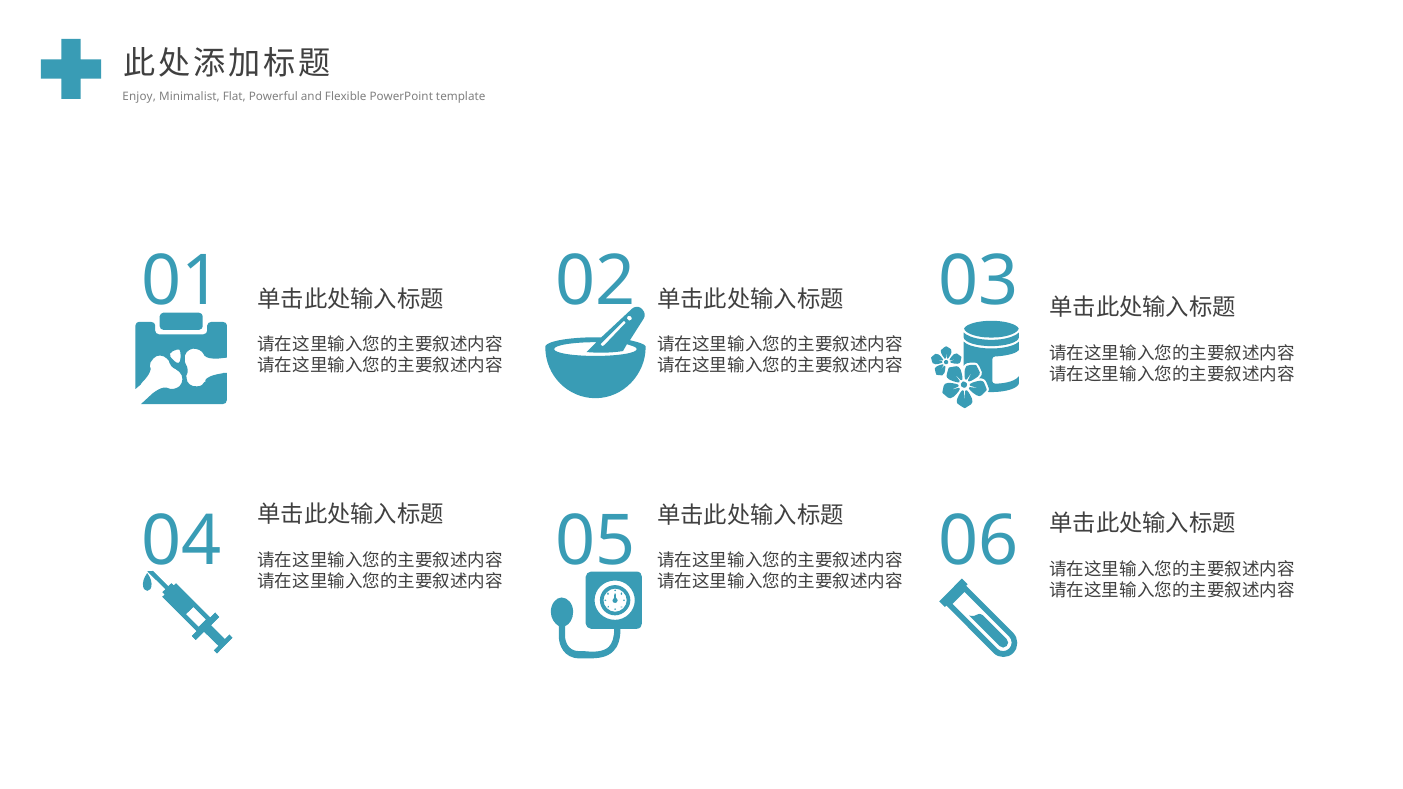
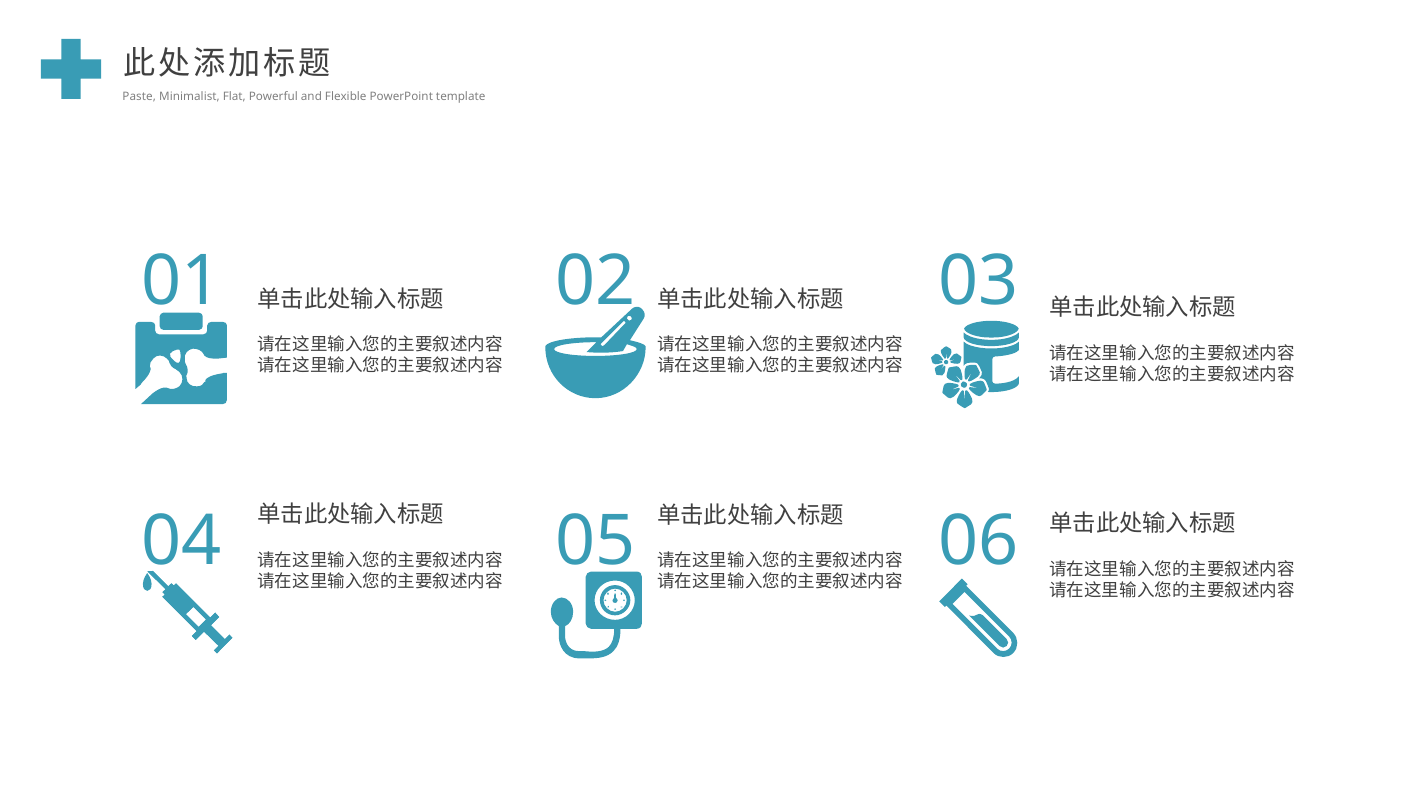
Enjoy: Enjoy -> Paste
